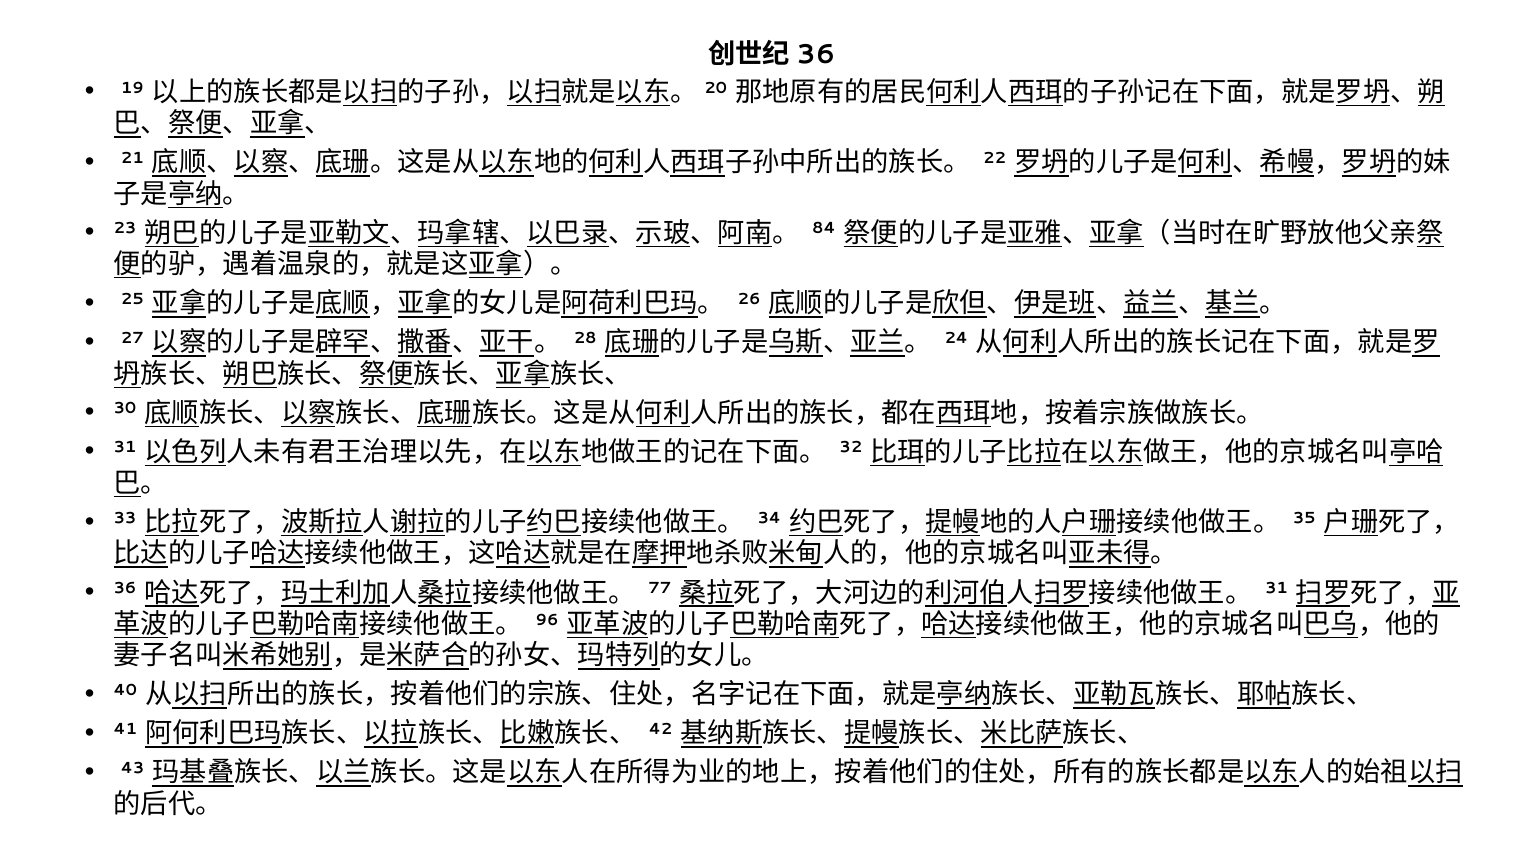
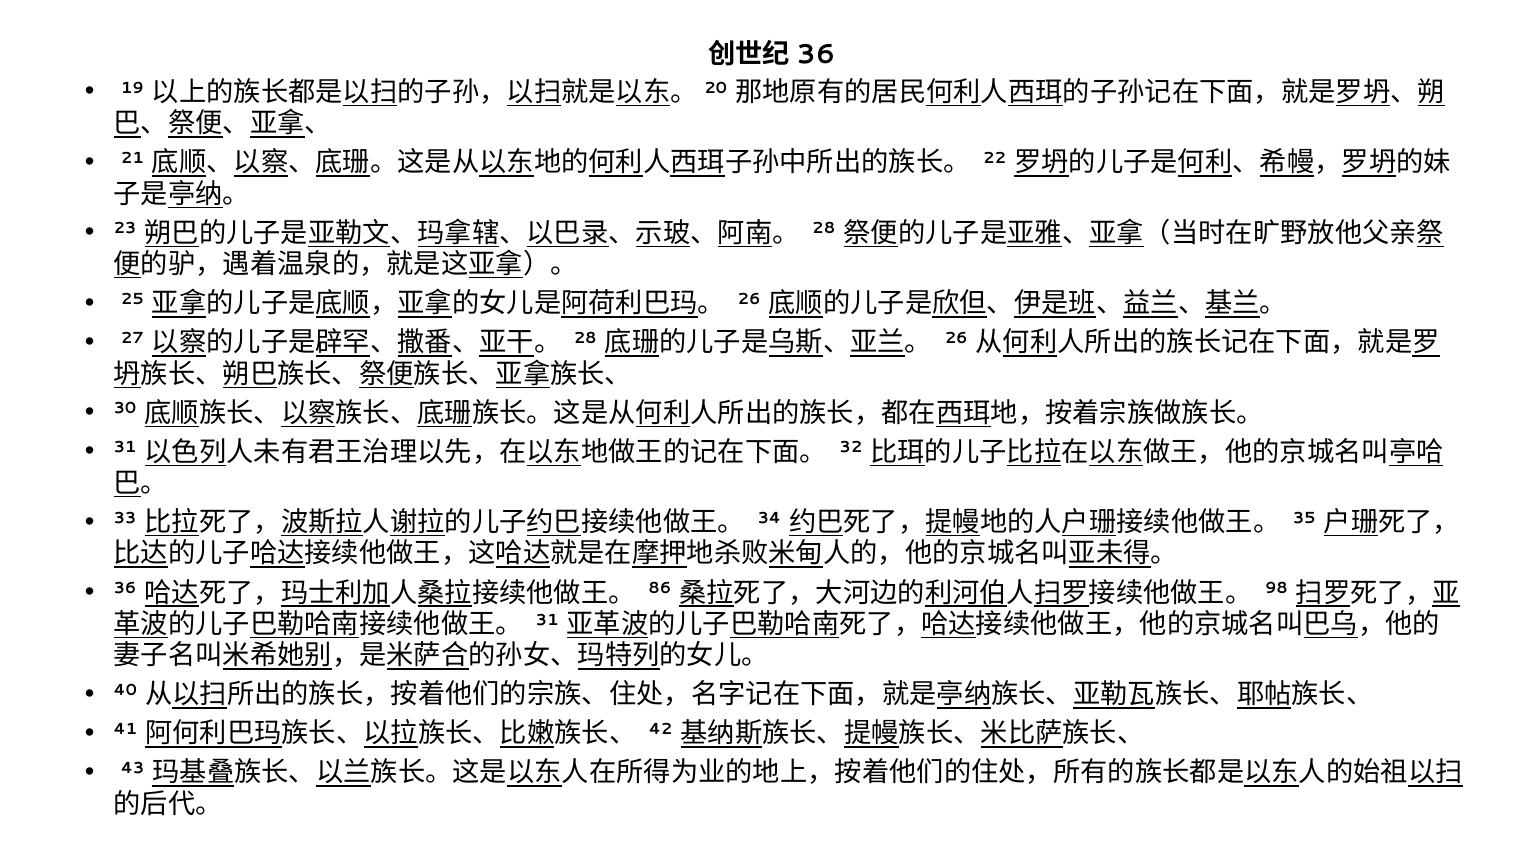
84 at (824, 229): 84 -> 28
24 at (956, 338): 24 -> 26
77: 77 -> 86
31 at (1276, 589): 31 -> 98
96 at (547, 620): 96 -> 31
